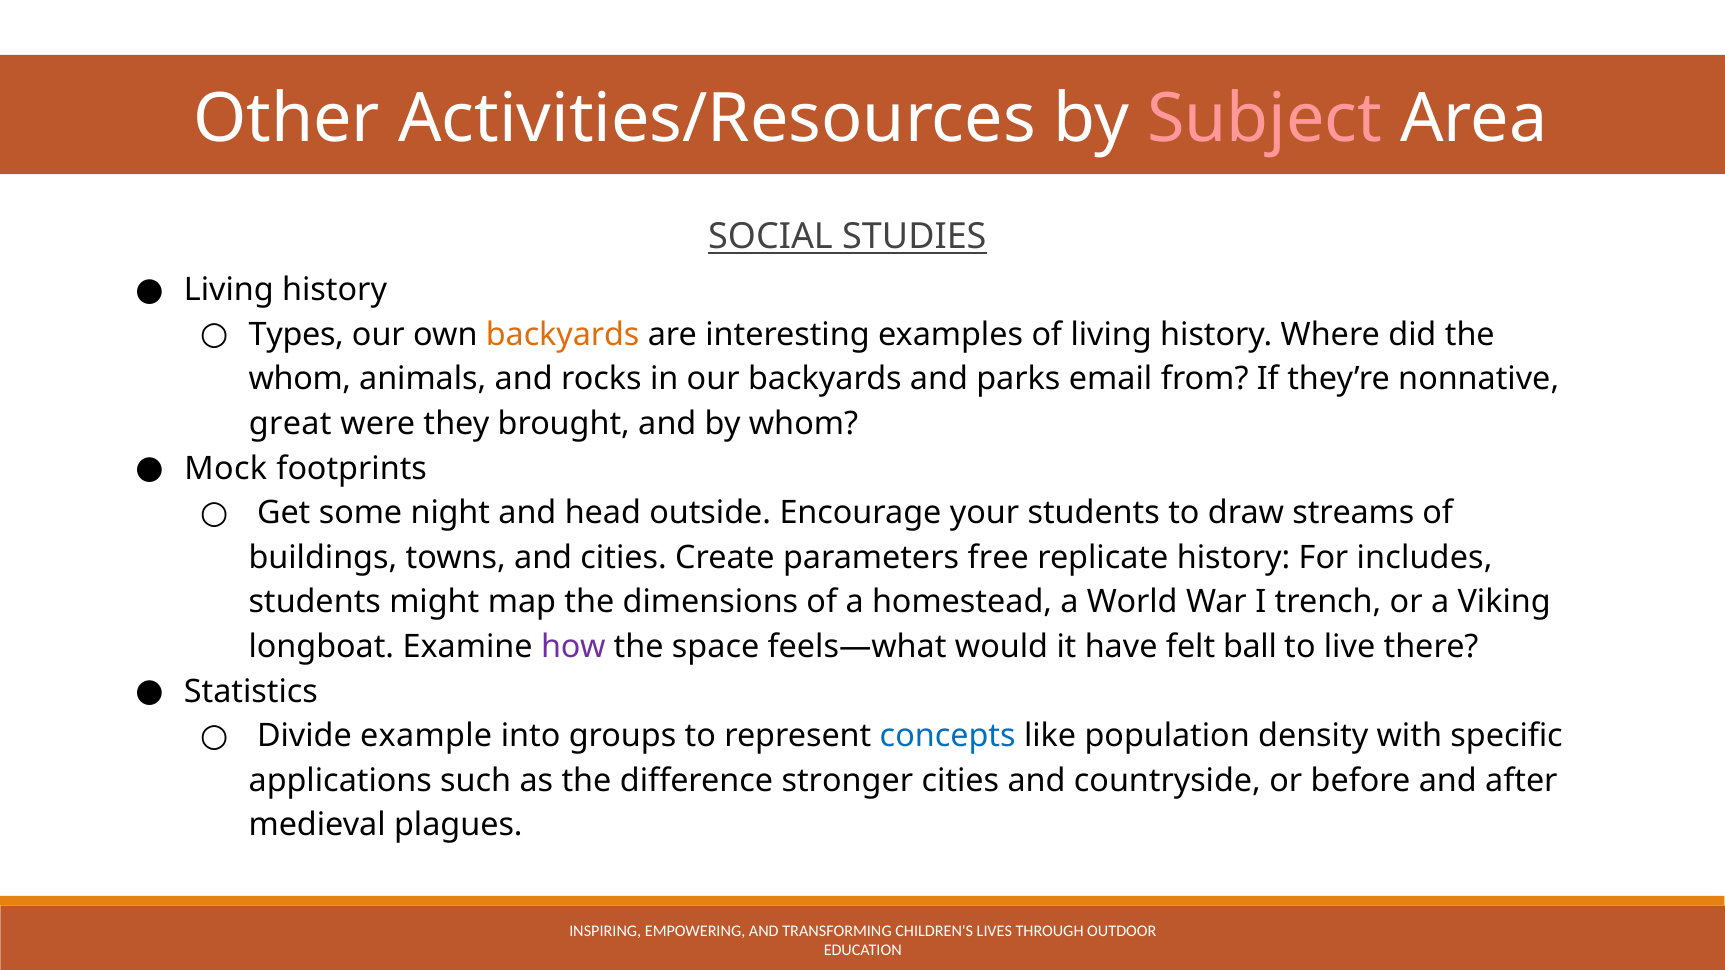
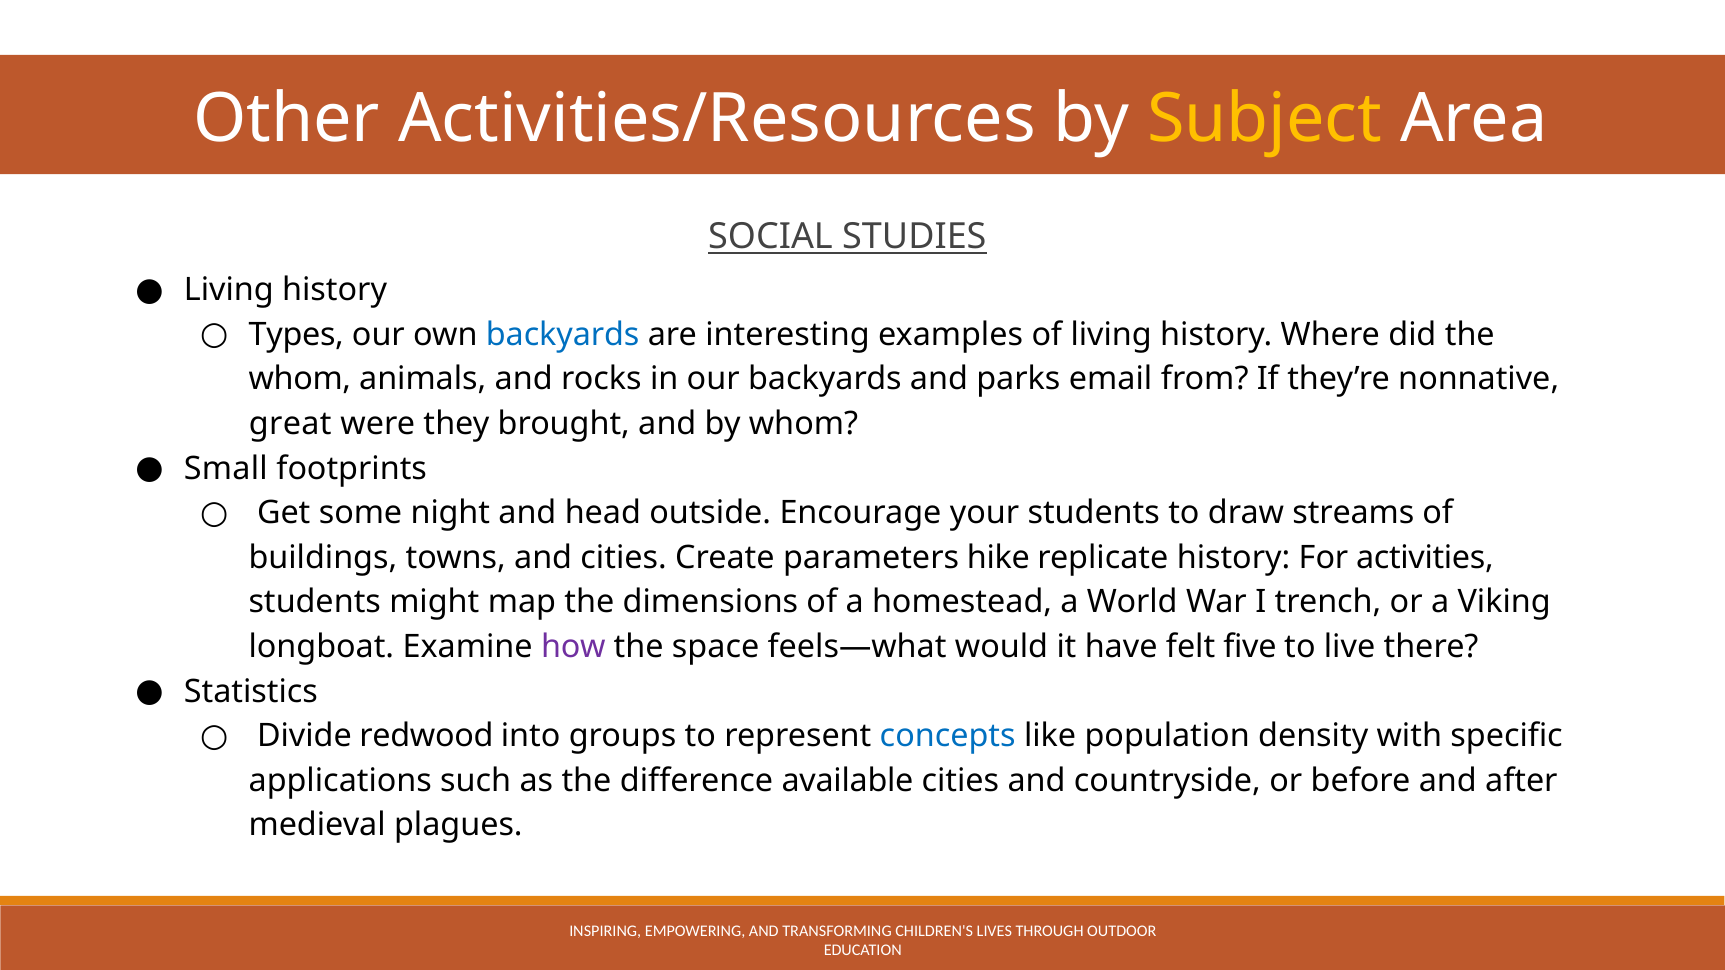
Subject colour: pink -> yellow
backyards at (563, 335) colour: orange -> blue
Mock: Mock -> Small
free: free -> hike
includes: includes -> activities
ball: ball -> five
example: example -> redwood
stronger: stronger -> available
